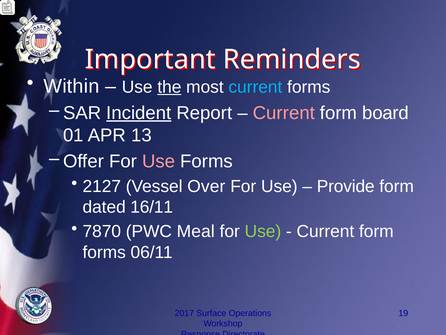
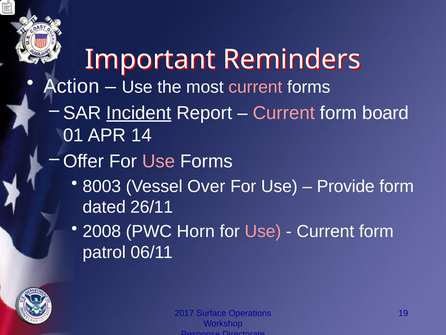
Within: Within -> Action
the underline: present -> none
current at (255, 87) colour: light blue -> pink
13: 13 -> 14
2127: 2127 -> 8003
16/11: 16/11 -> 26/11
7870: 7870 -> 2008
Meal: Meal -> Horn
Use at (263, 231) colour: light green -> pink
forms at (104, 252): forms -> patrol
